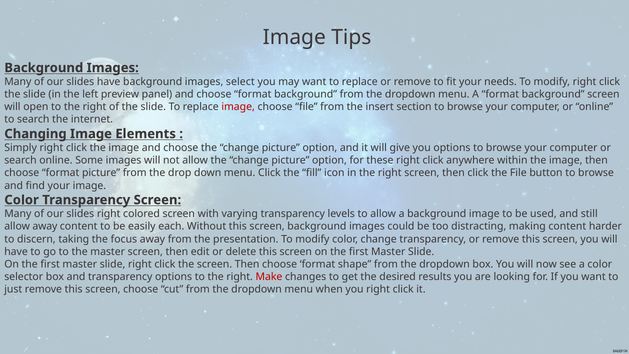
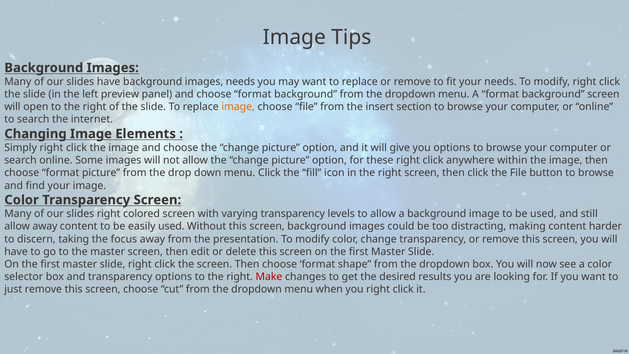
images select: select -> needs
image at (238, 107) colour: red -> orange
easily each: each -> used
